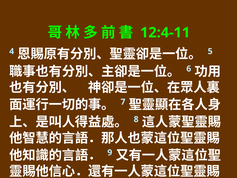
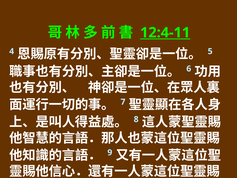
12:4-11 underline: none -> present
